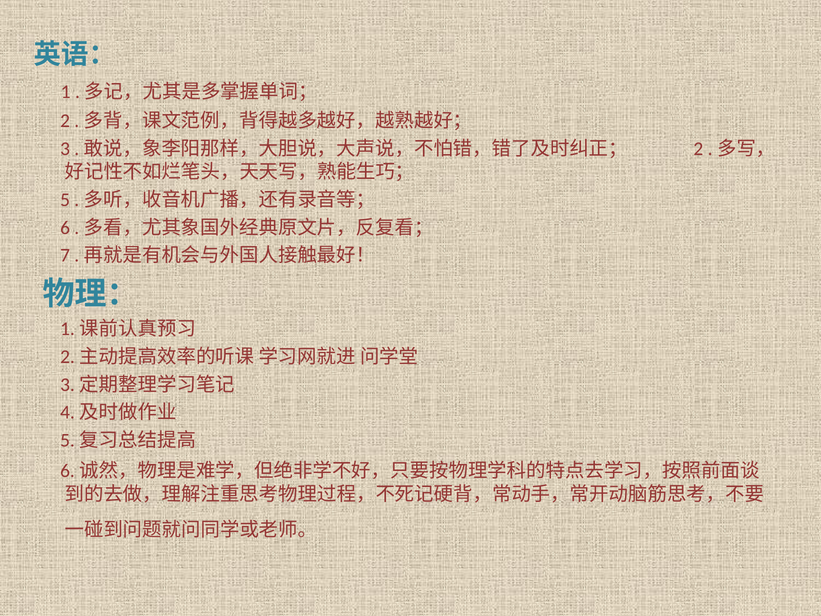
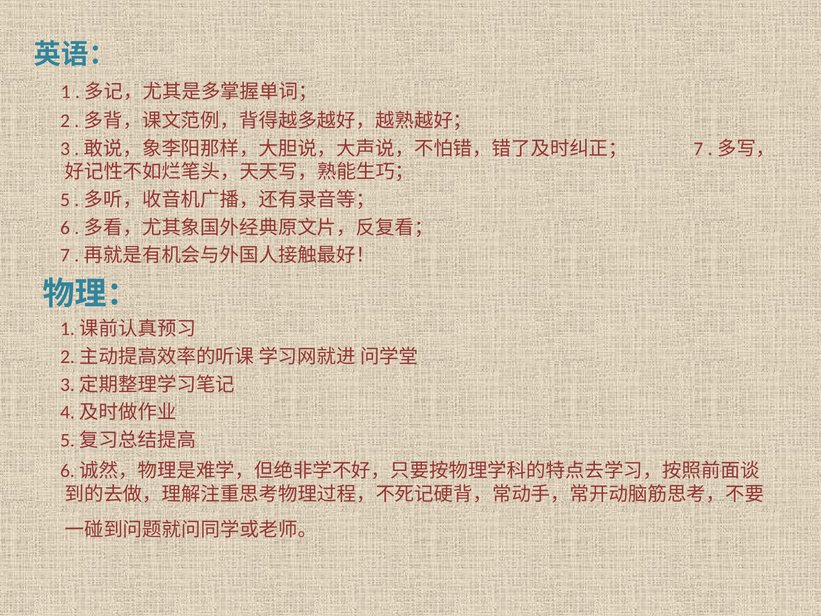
2 at (698, 149): 2 -> 7
